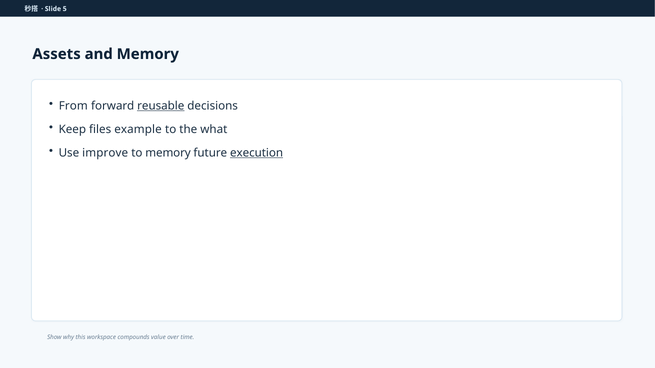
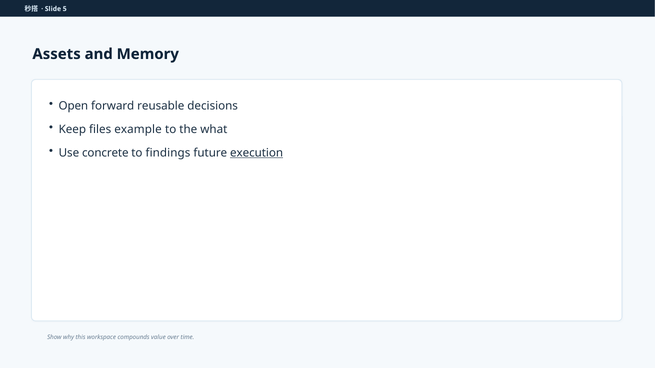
From: From -> Open
reusable underline: present -> none
improve: improve -> concrete
to memory: memory -> findings
